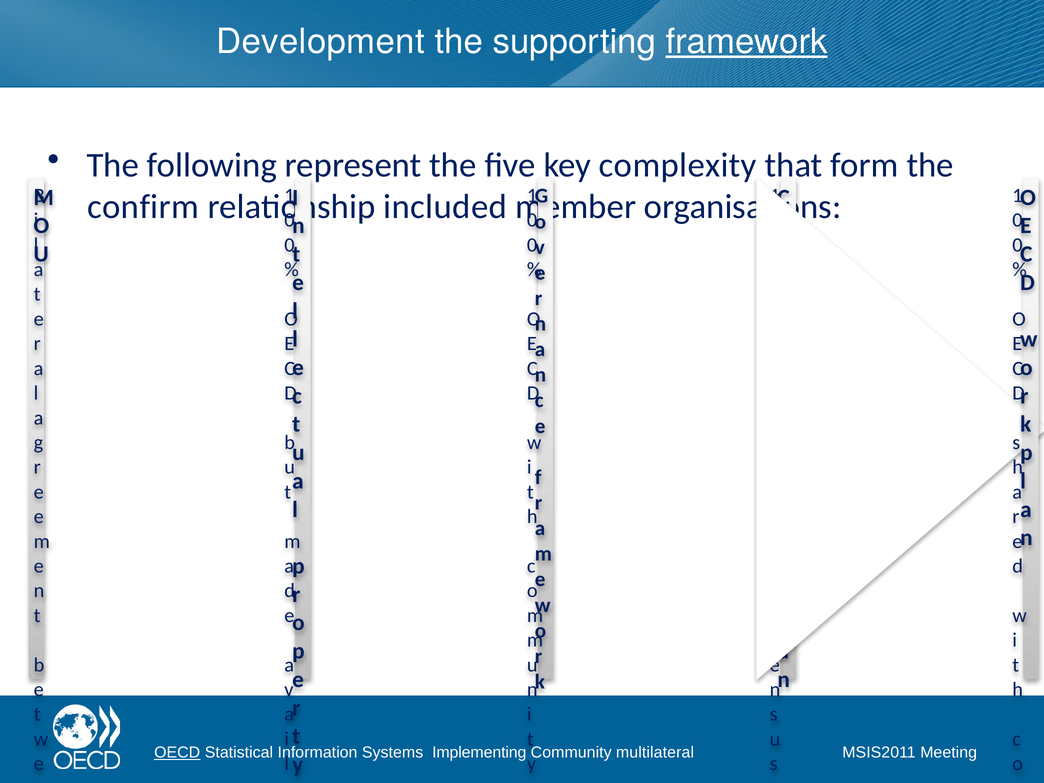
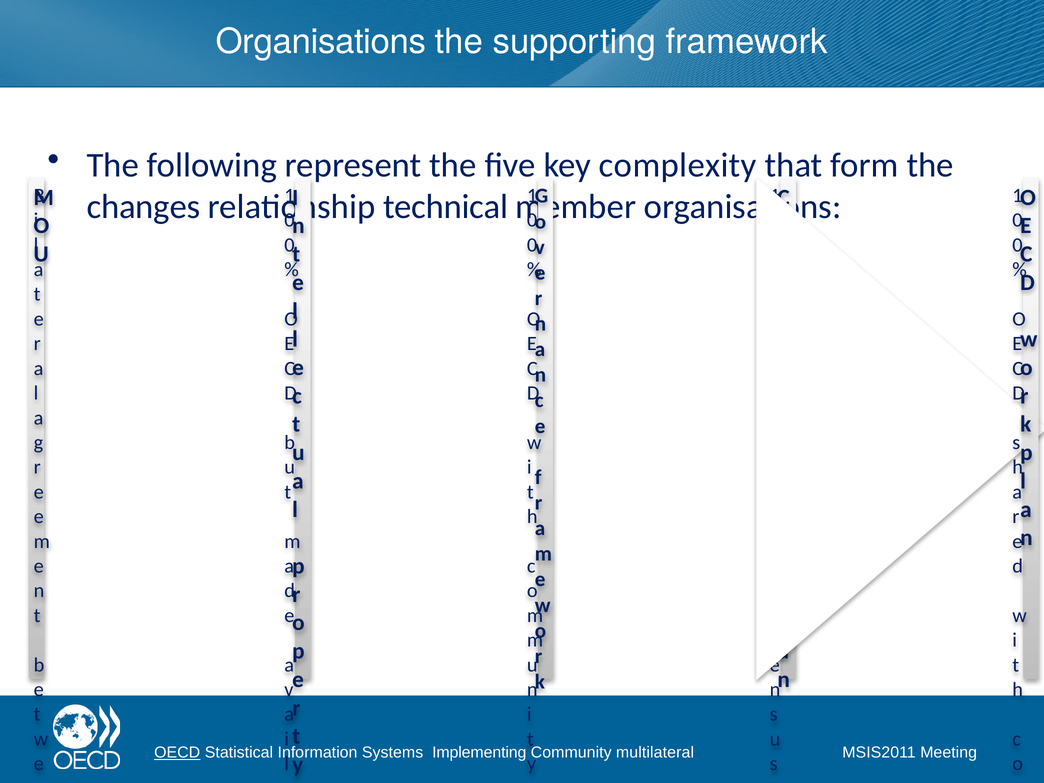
Development at (321, 42): Development -> Organisations
framework underline: present -> none
confirm: confirm -> changes
included: included -> technical
